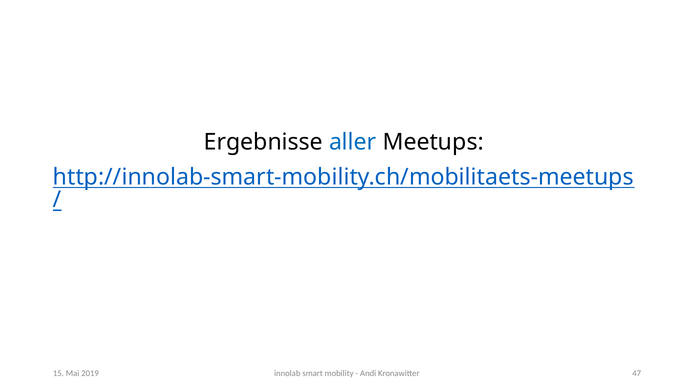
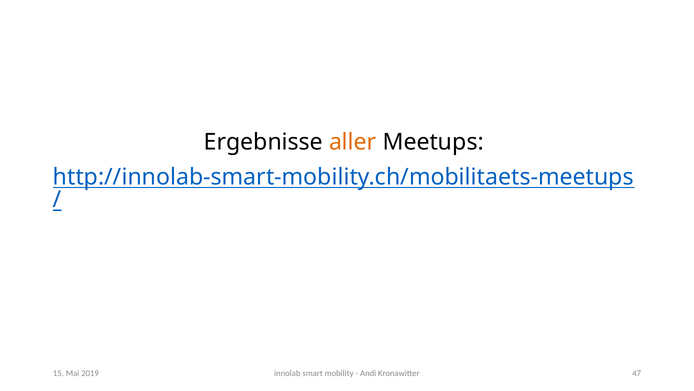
aller colour: blue -> orange
